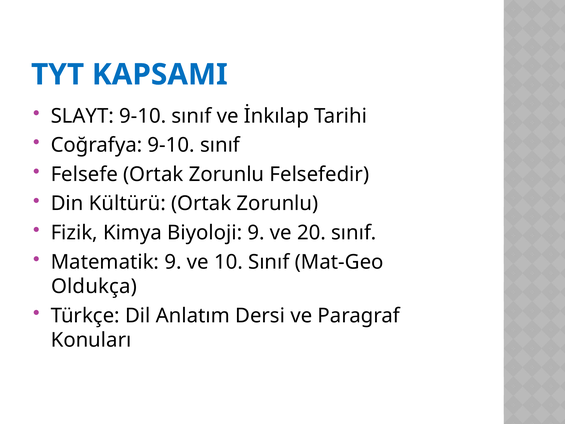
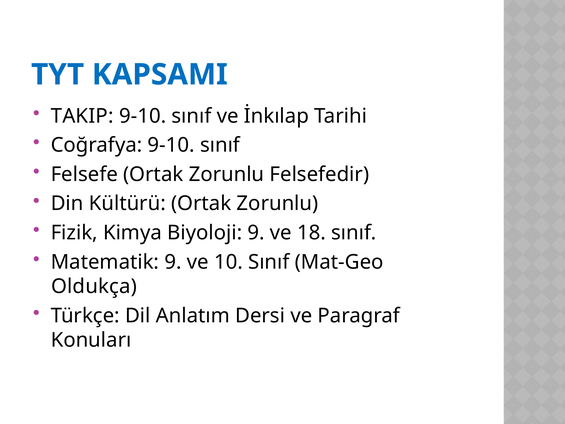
SLAYT: SLAYT -> TAKIP
20: 20 -> 18
